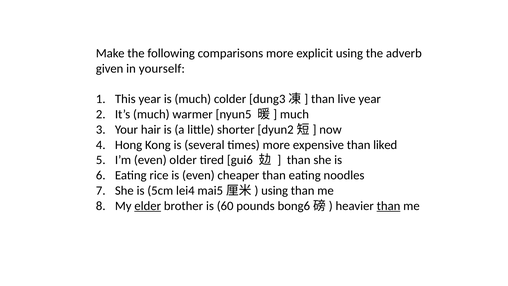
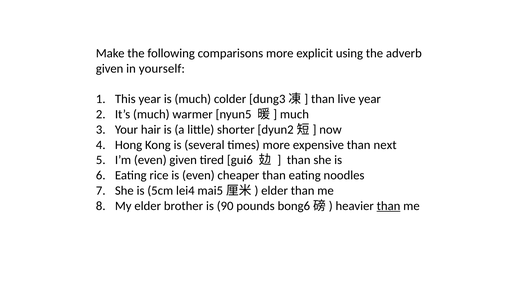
liked: liked -> next
even older: older -> given
using at (275, 190): using -> elder
elder at (148, 206) underline: present -> none
60: 60 -> 90
